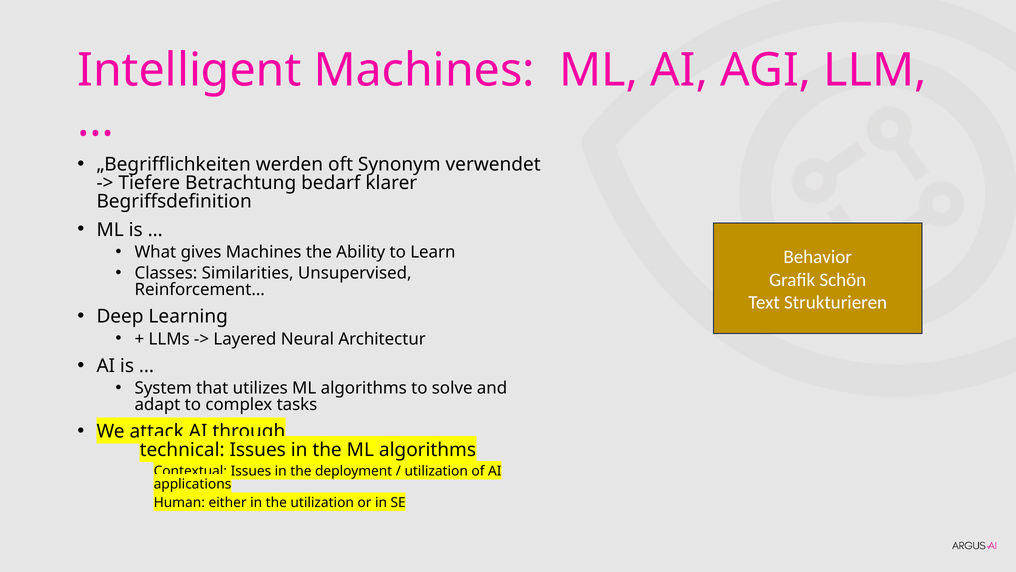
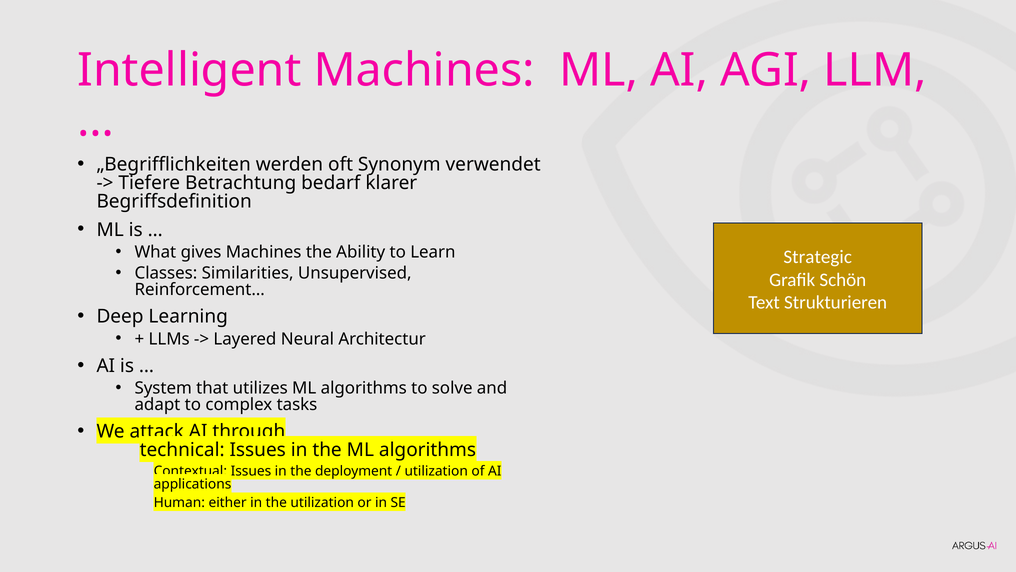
Behavior: Behavior -> Strategic
